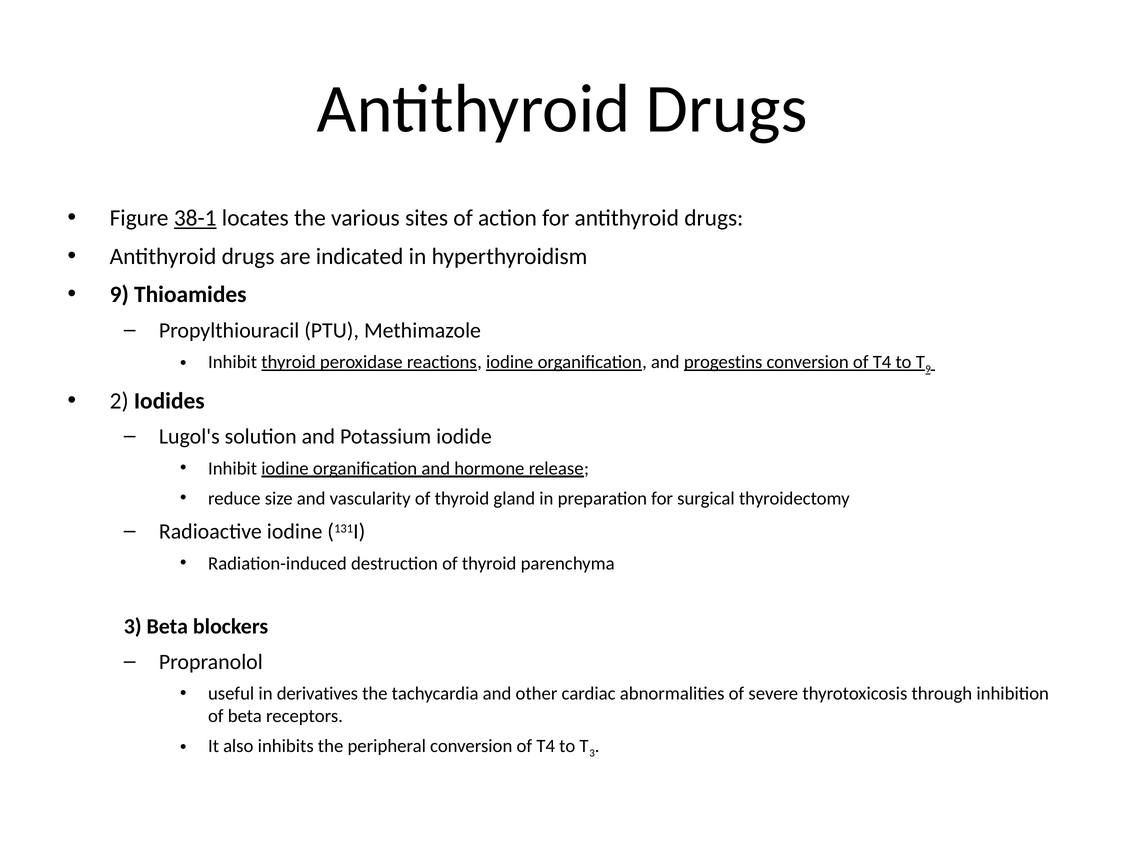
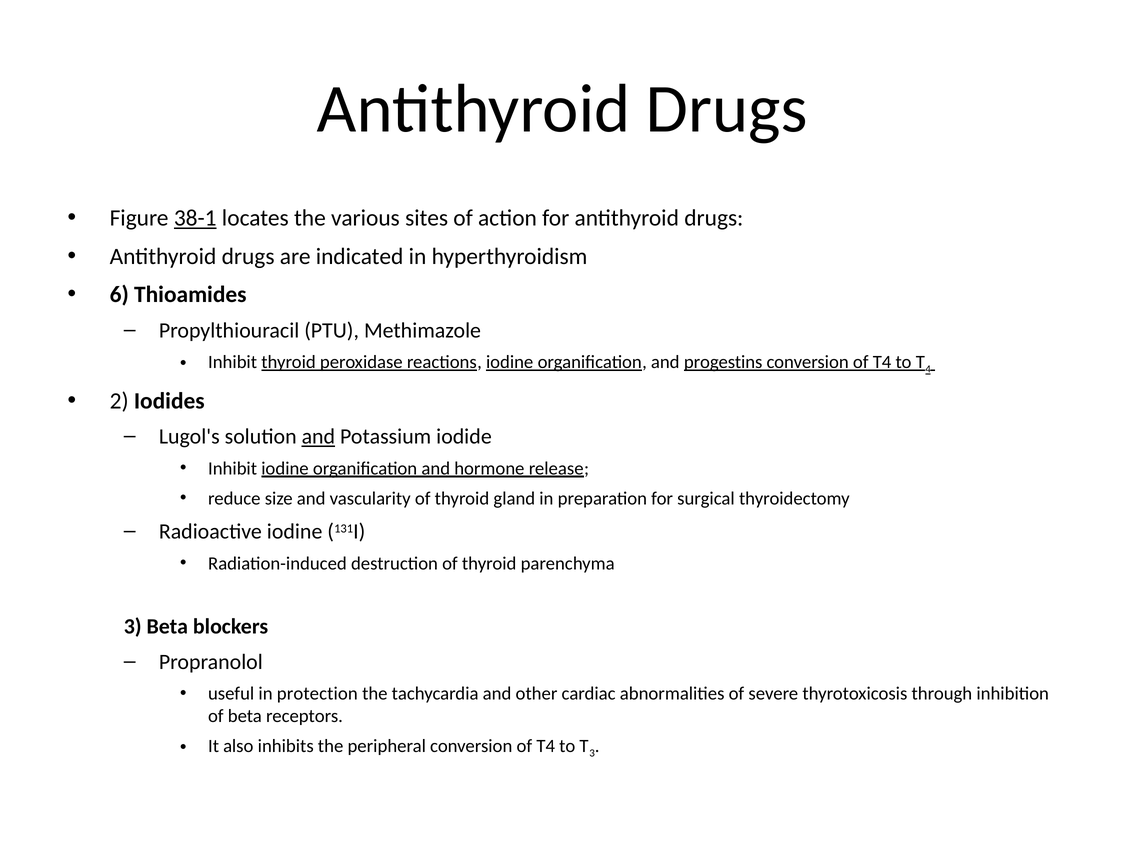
9 at (119, 294): 9 -> 6
9 at (928, 369): 9 -> 4
and at (318, 437) underline: none -> present
derivatives: derivatives -> protection
